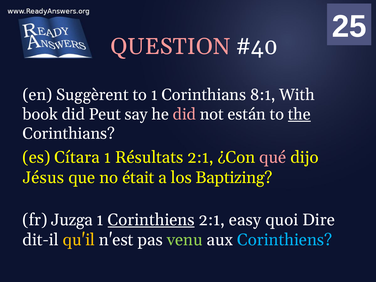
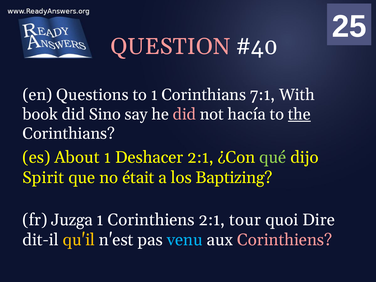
Suggèrent: Suggèrent -> Questions
8:1: 8:1 -> 7:1
Peut: Peut -> Sino
están: están -> hacía
Cítara: Cítara -> About
Résultats: Résultats -> Deshacer
qué colour: pink -> light green
Jésus: Jésus -> Spirit
Corinthiens at (151, 220) underline: present -> none
easy: easy -> tour
venu colour: light green -> light blue
Corinthiens at (285, 240) colour: light blue -> pink
